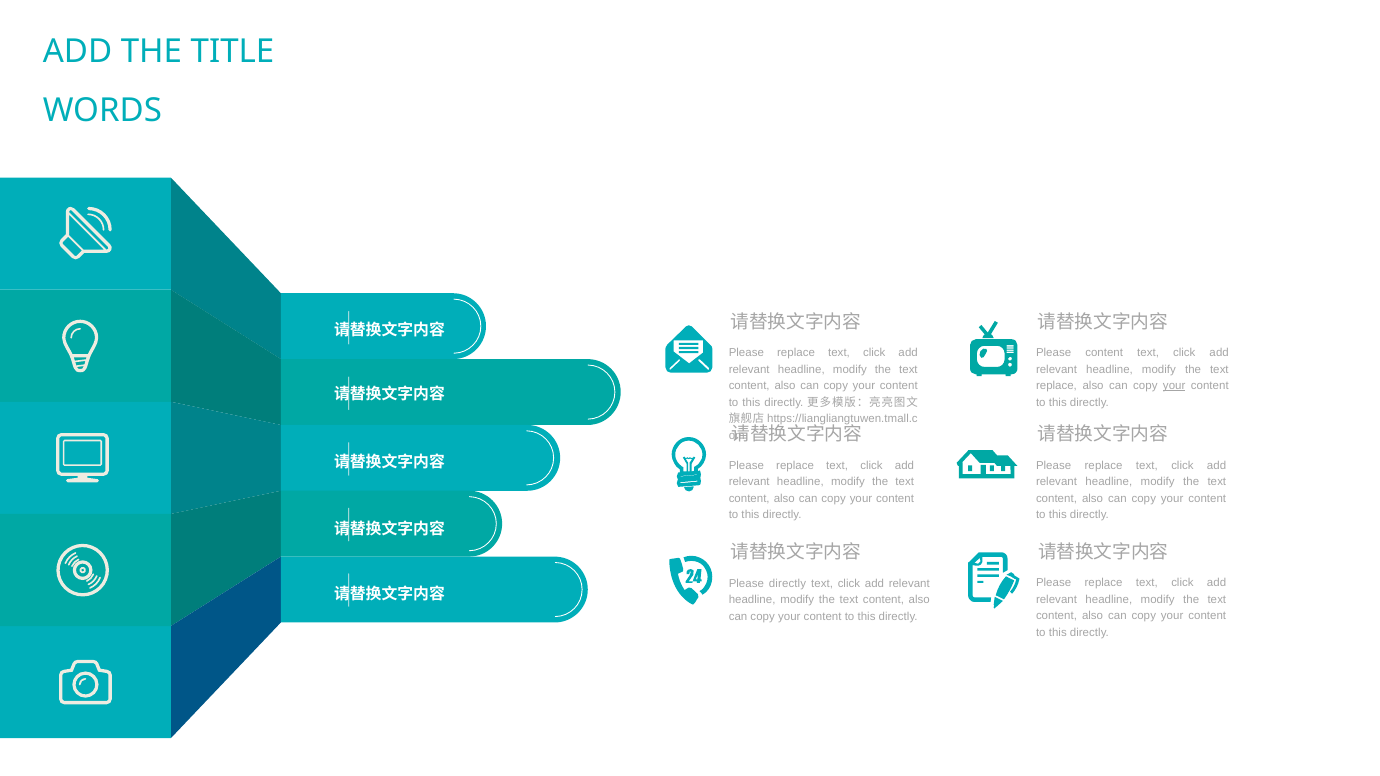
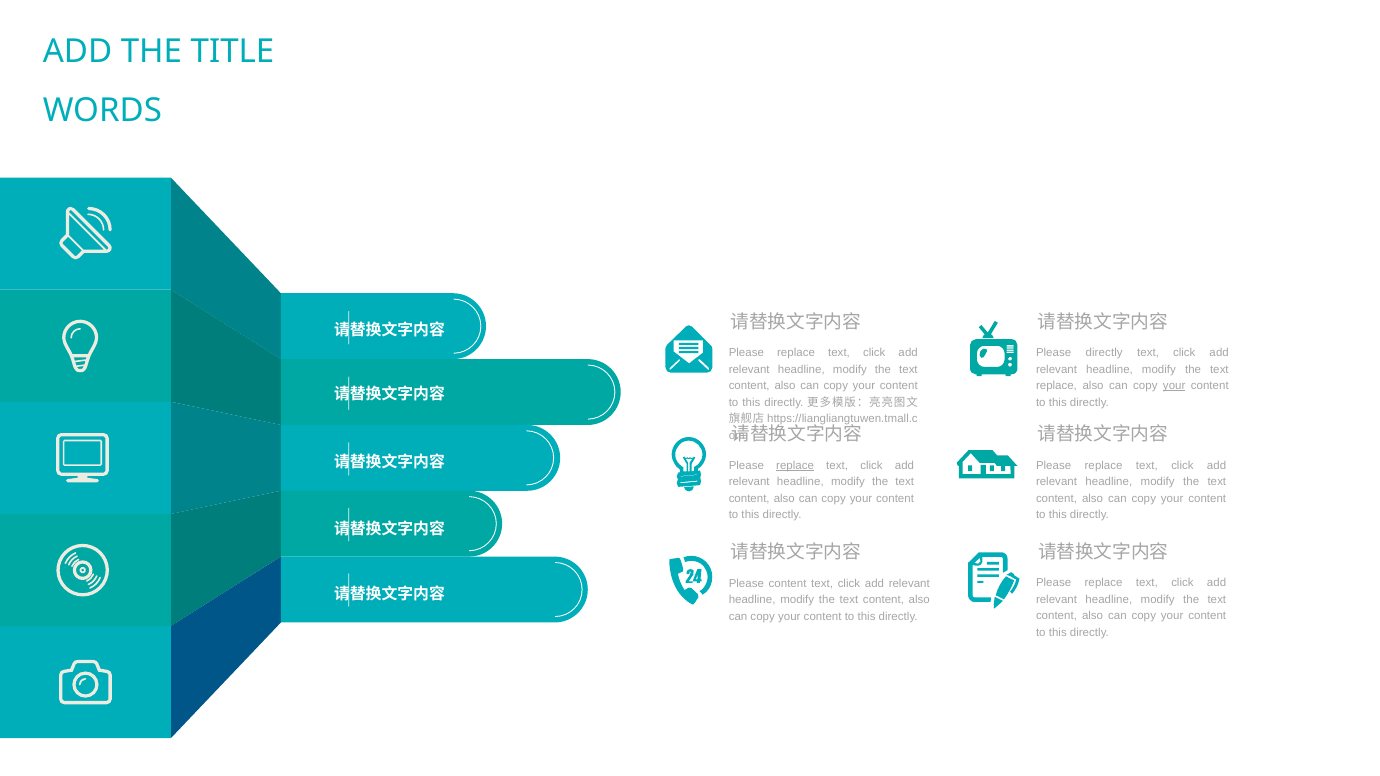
Please content: content -> directly
replace at (795, 465) underline: none -> present
Please directly: directly -> content
